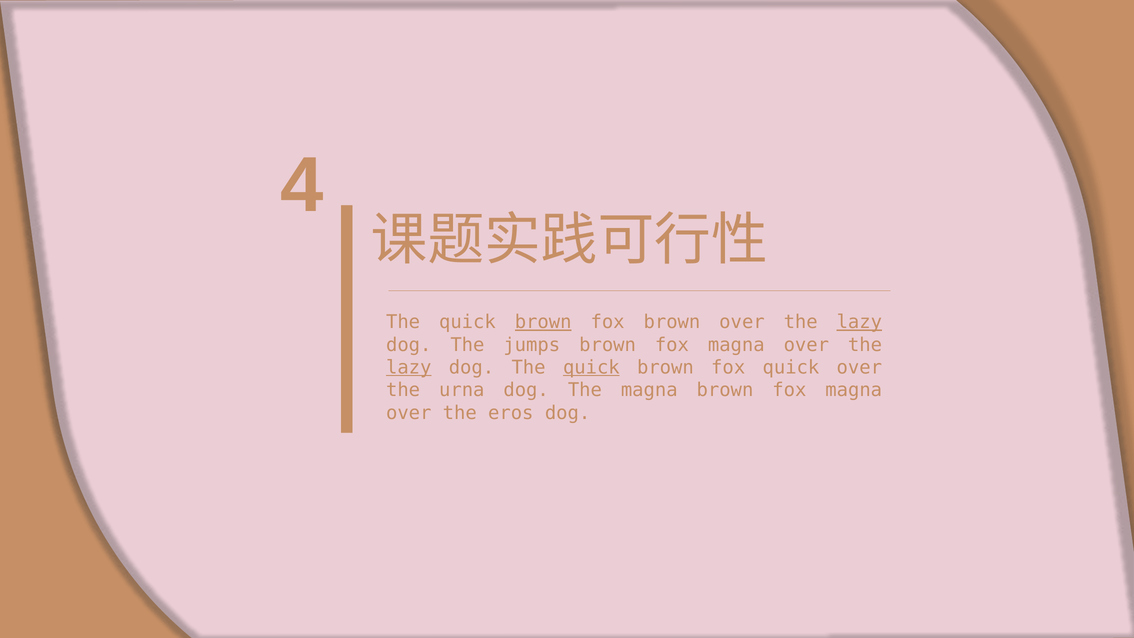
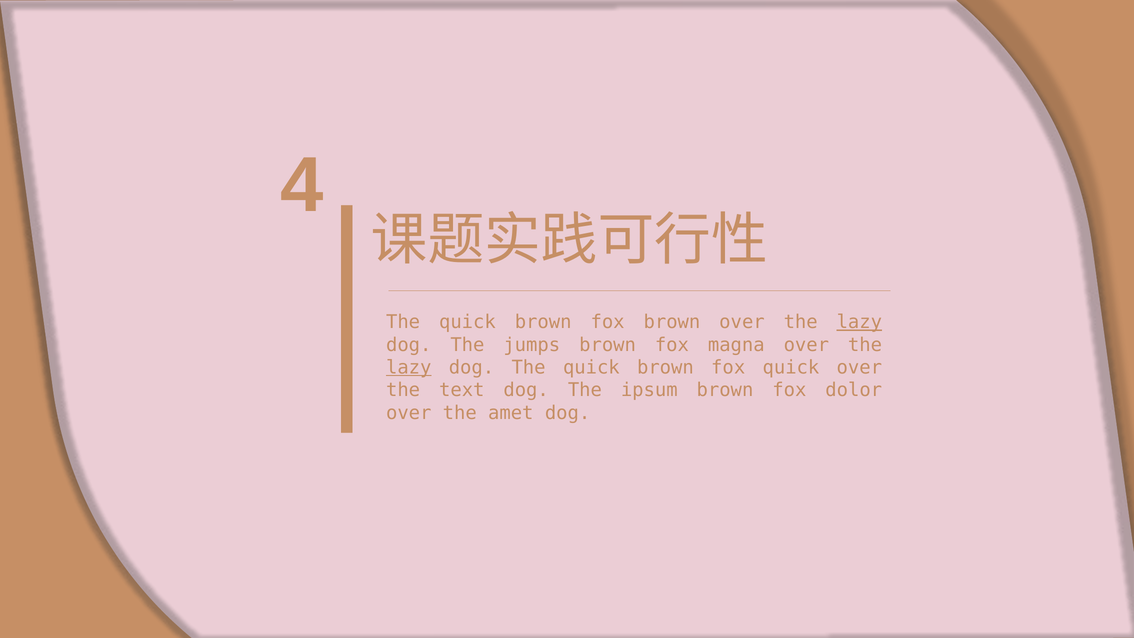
brown at (543, 322) underline: present -> none
quick at (591, 367) underline: present -> none
urna: urna -> text
The magna: magna -> ipsum
magna at (854, 390): magna -> dolor
eros: eros -> amet
